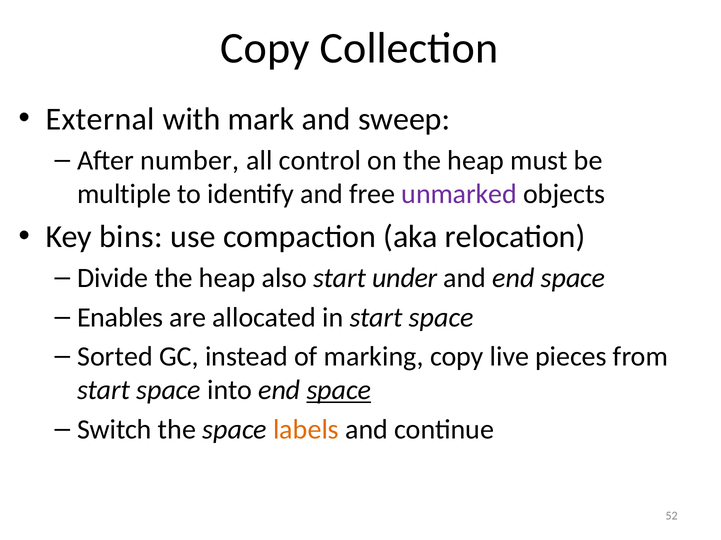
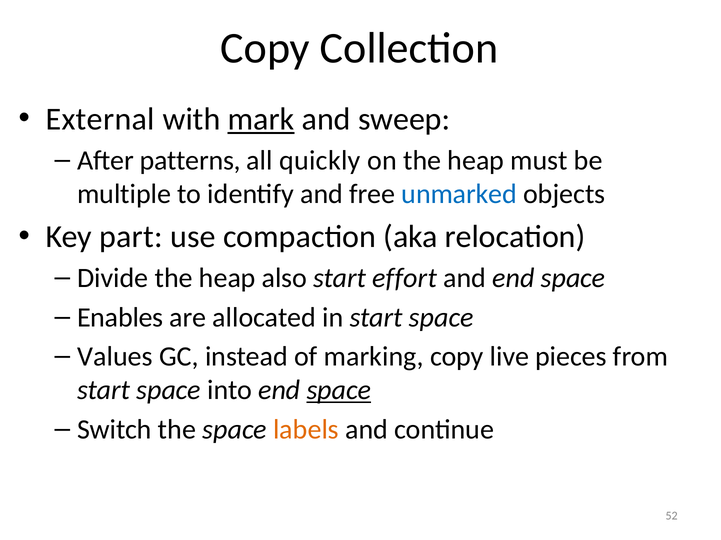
mark underline: none -> present
number: number -> patterns
control: control -> quickly
unmarked colour: purple -> blue
bins: bins -> part
under: under -> effort
Sorted: Sorted -> Values
